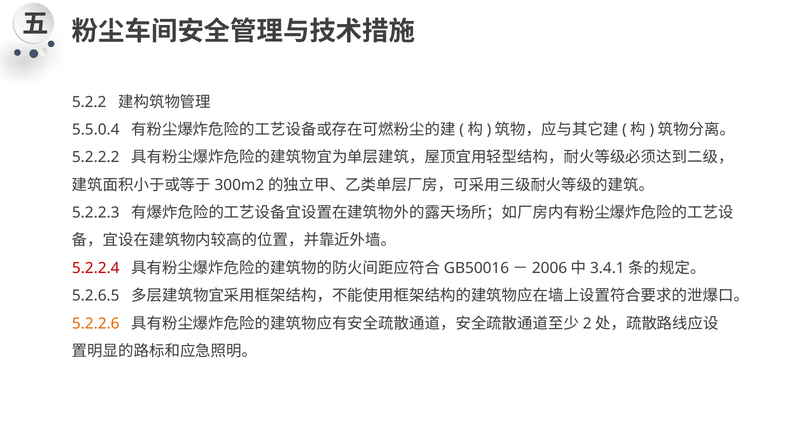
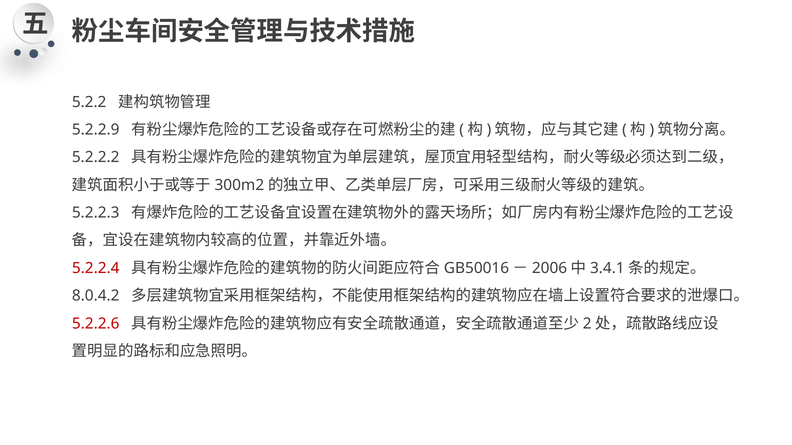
5.5.0.4: 5.5.0.4 -> 5.2.2.9
5.2.6.5: 5.2.6.5 -> 8.0.4.2
5.2.2.6 colour: orange -> red
